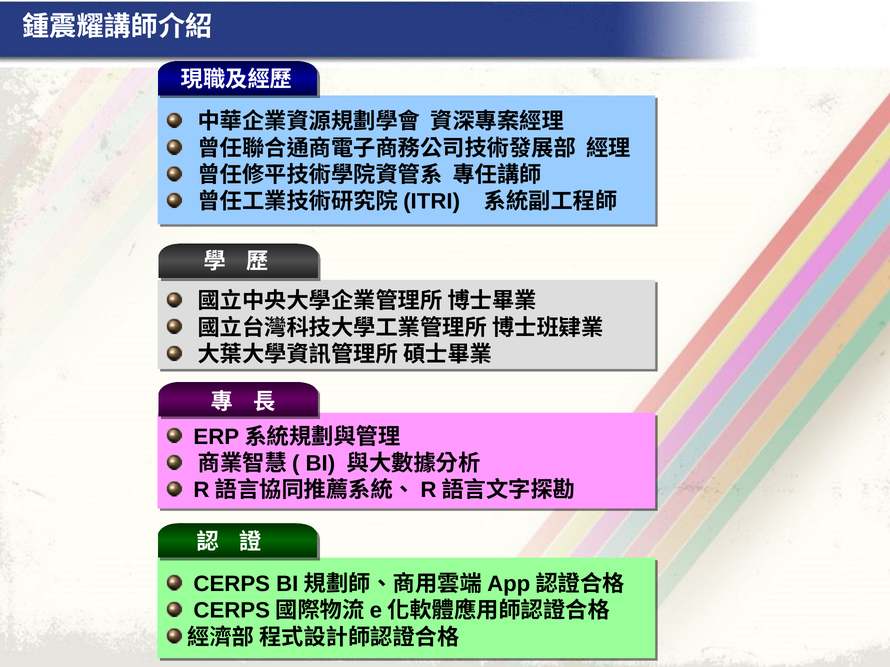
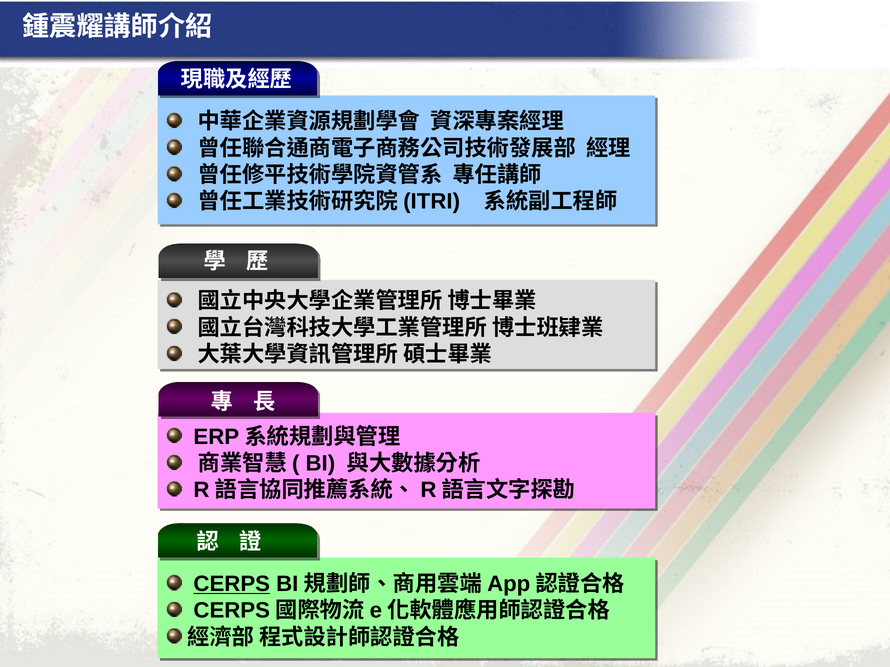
CERPS underline: none -> present
